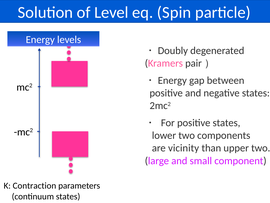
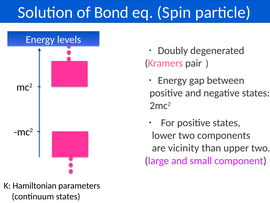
Level: Level -> Bond
Contraction: Contraction -> Hamiltonian
